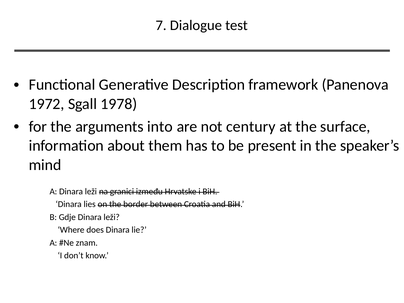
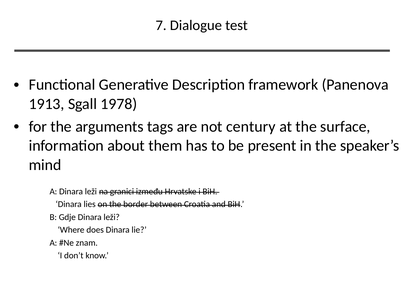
1972: 1972 -> 1913
into: into -> tags
